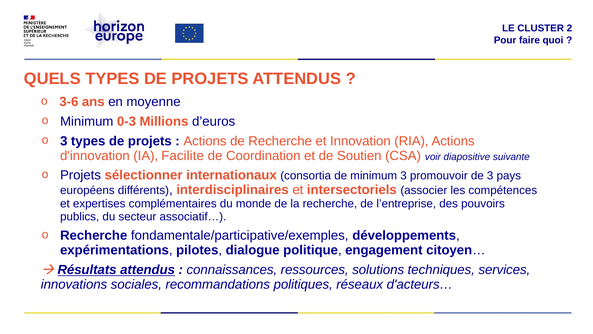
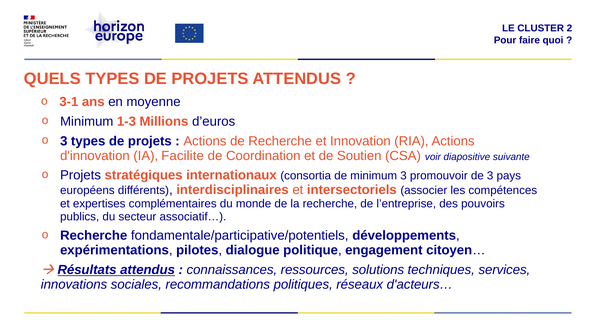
3-6: 3-6 -> 3-1
0-3: 0-3 -> 1-3
sélectionner: sélectionner -> stratégiques
fondamentale/participative/exemples: fondamentale/participative/exemples -> fondamentale/participative/potentiels
